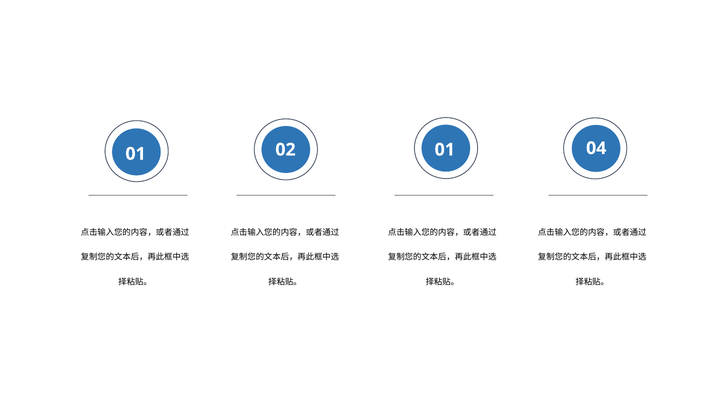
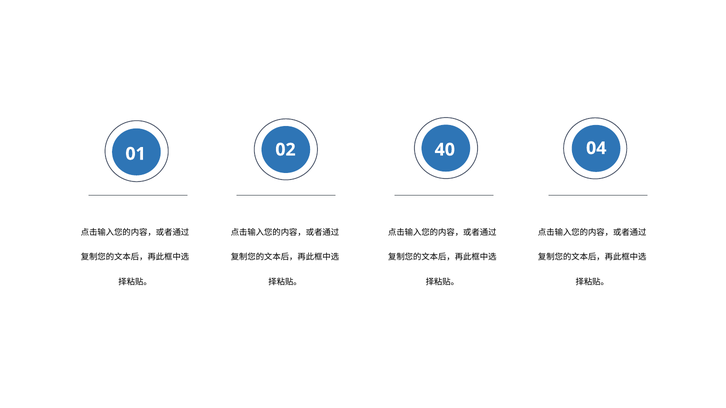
02 01: 01 -> 40
